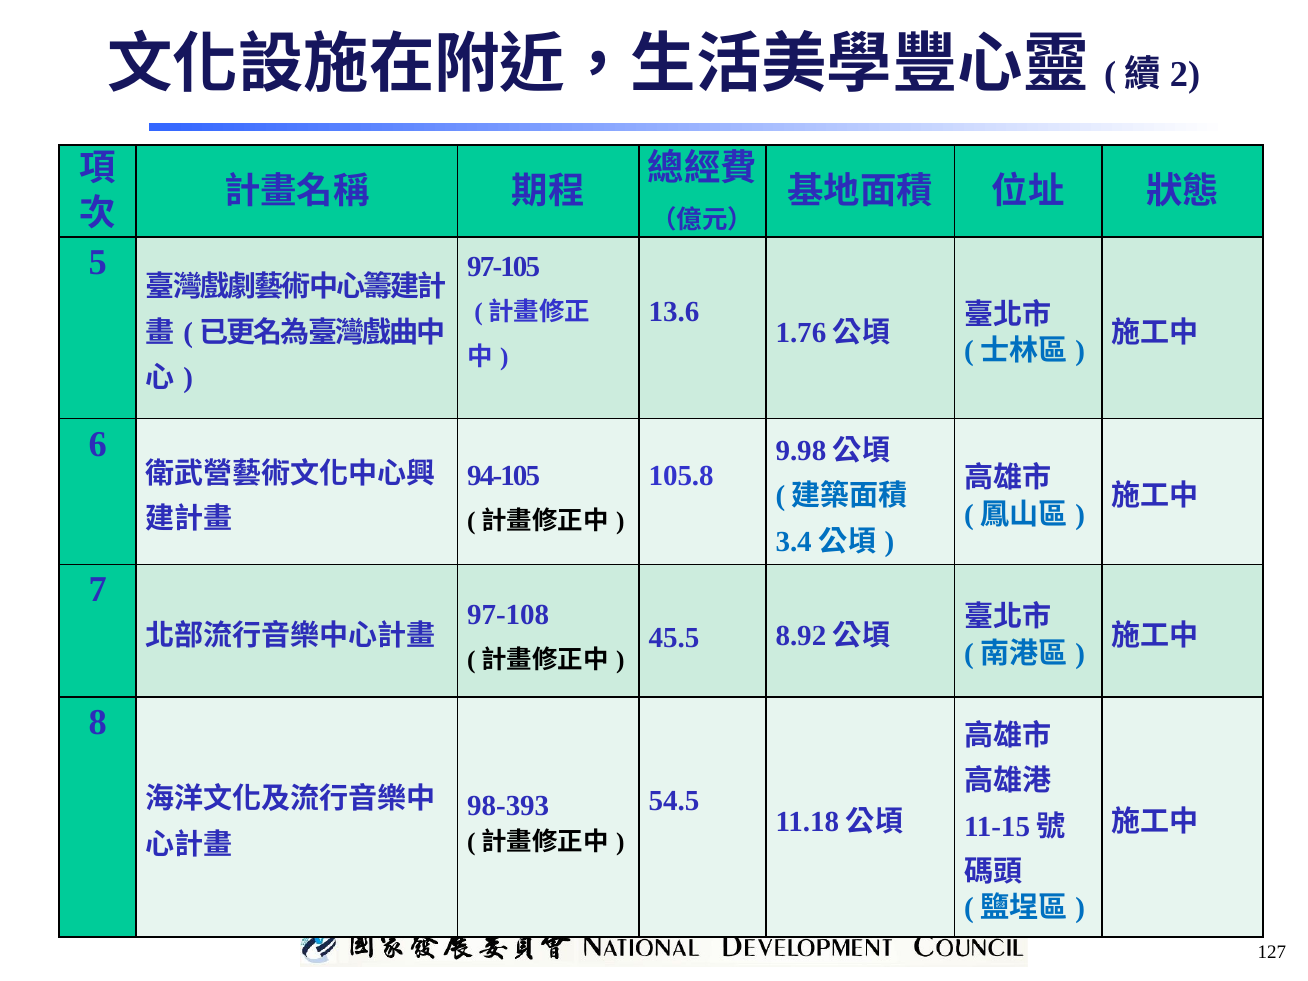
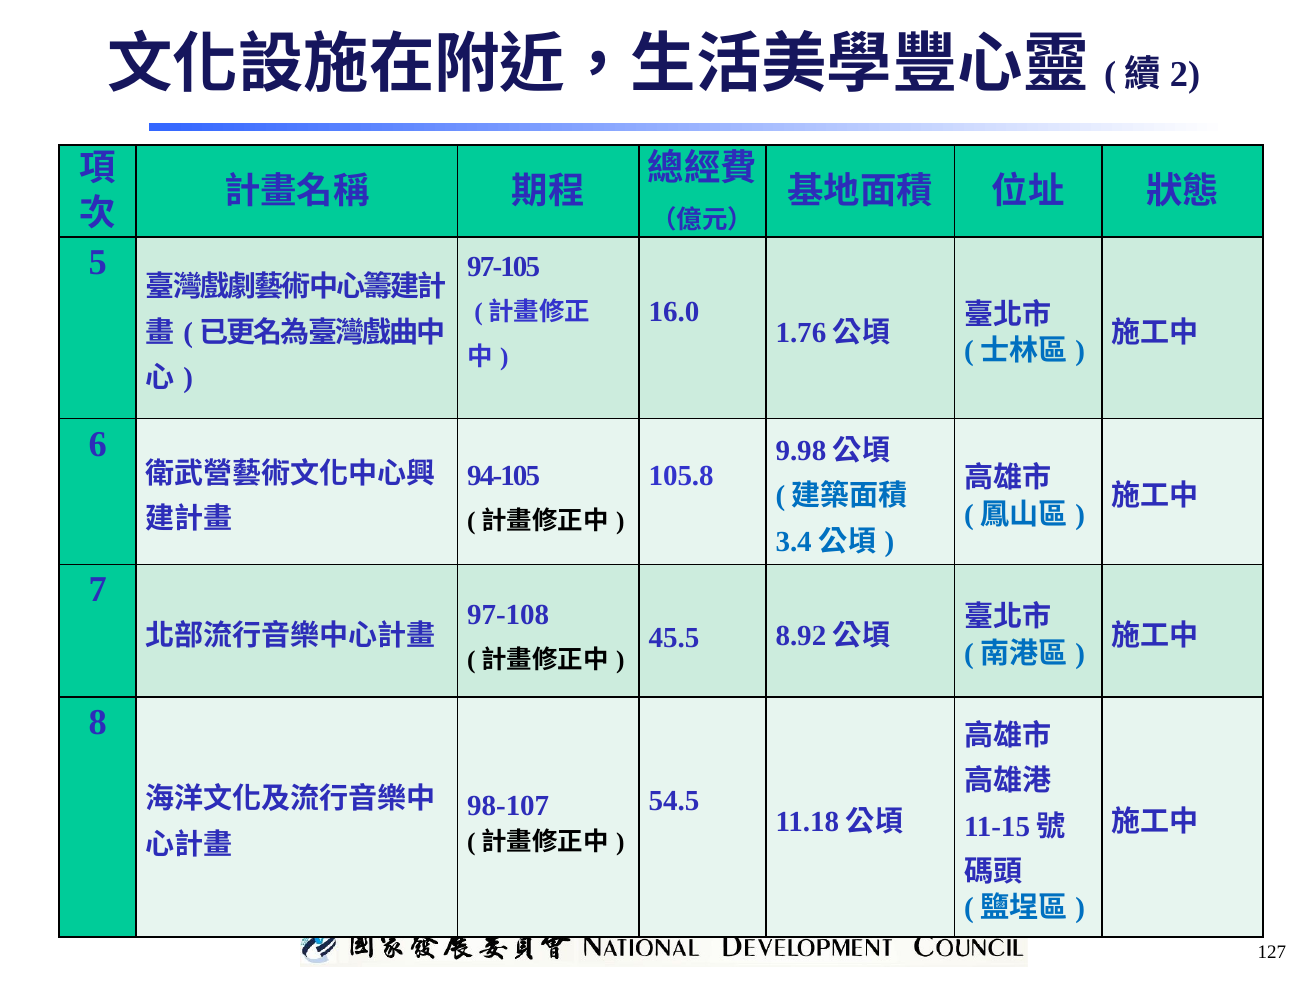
13.6: 13.6 -> 16.0
98-393: 98-393 -> 98-107
